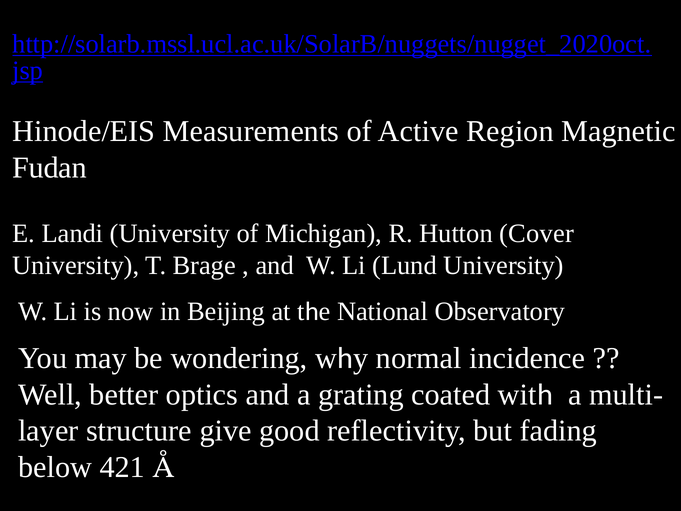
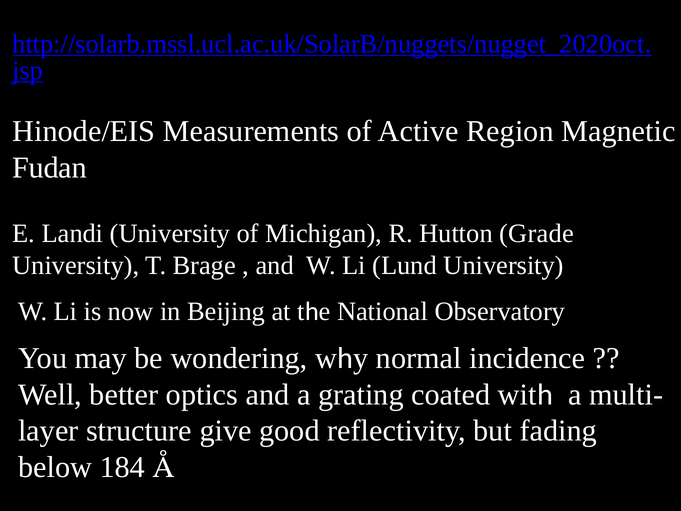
Cover: Cover -> Grade
421: 421 -> 184
